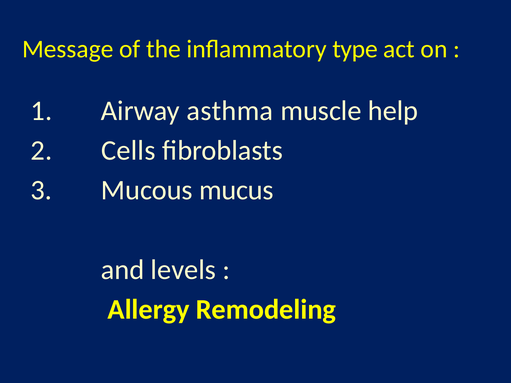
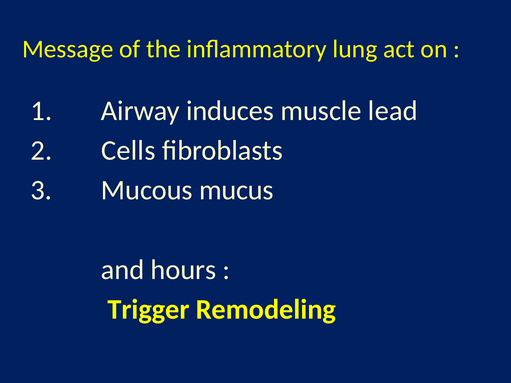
type: type -> lung
asthma: asthma -> induces
help: help -> lead
levels: levels -> hours
Allergy: Allergy -> Trigger
